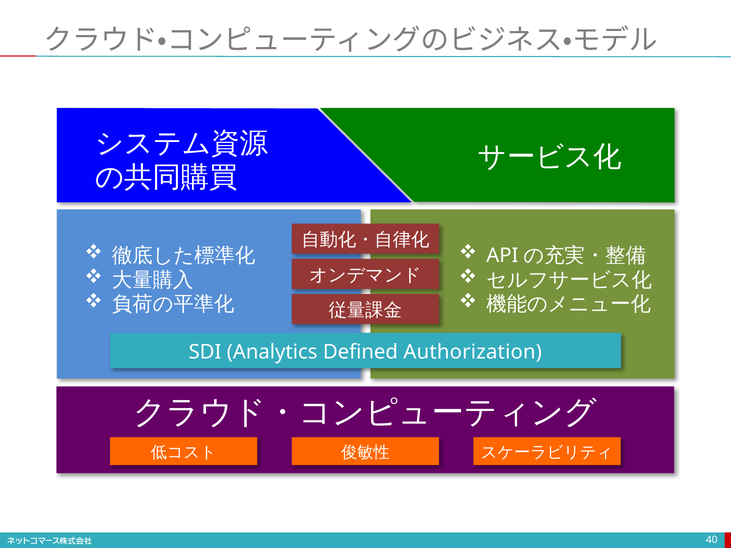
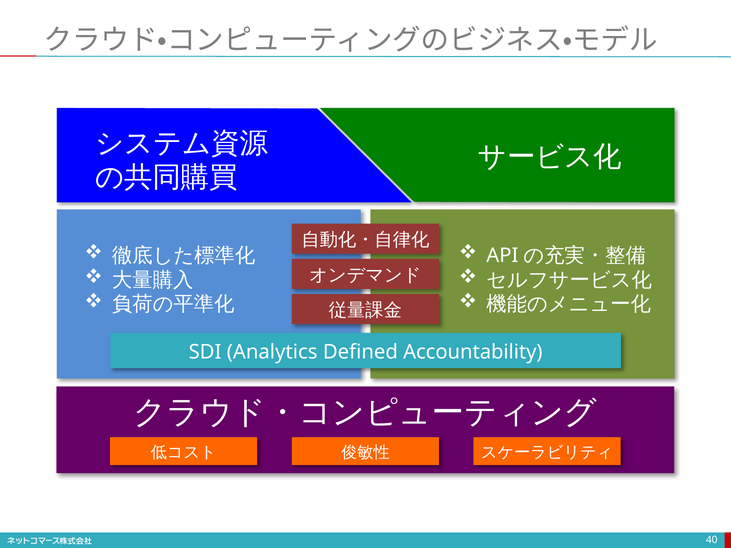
Authorization: Authorization -> Accountability
